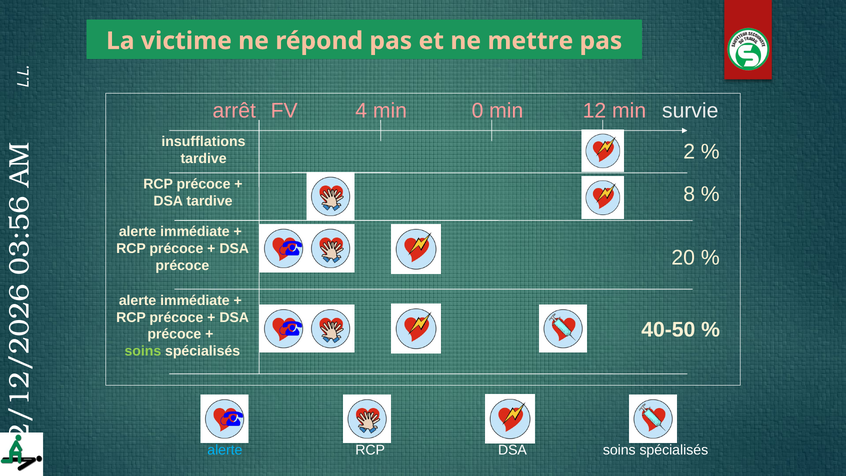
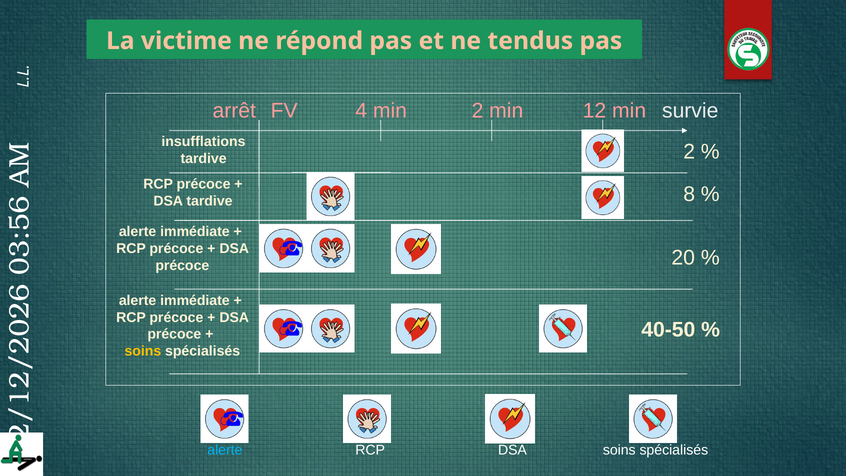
mettre: mettre -> tendus
min 0: 0 -> 2
soins at (143, 351) colour: light green -> yellow
